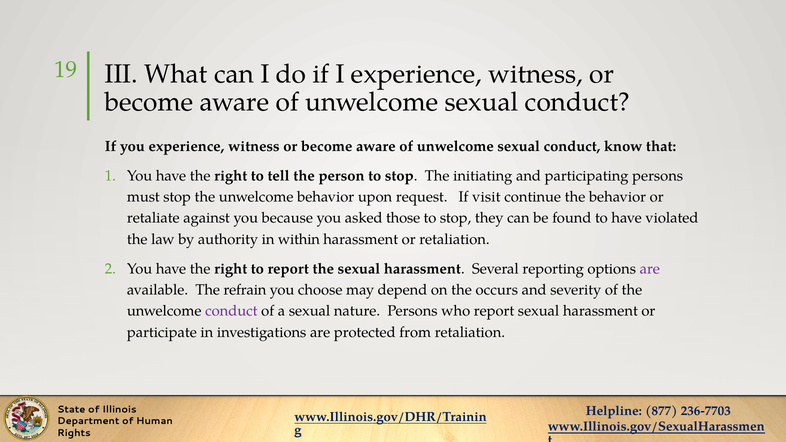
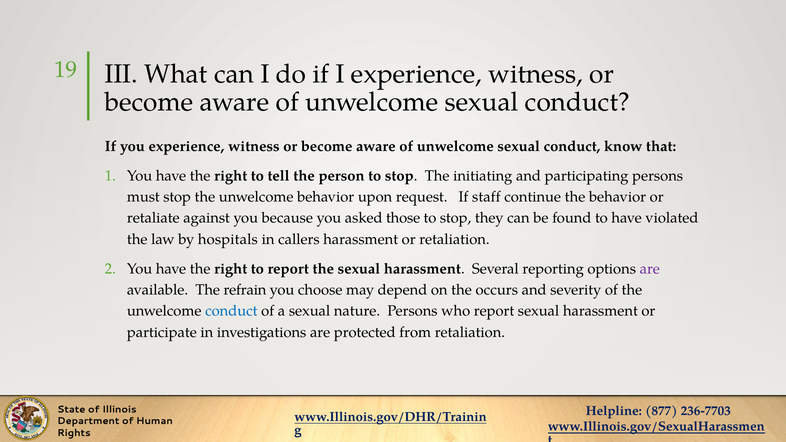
visit: visit -> staff
authority: authority -> hospitals
within: within -> callers
conduct at (231, 311) colour: purple -> blue
